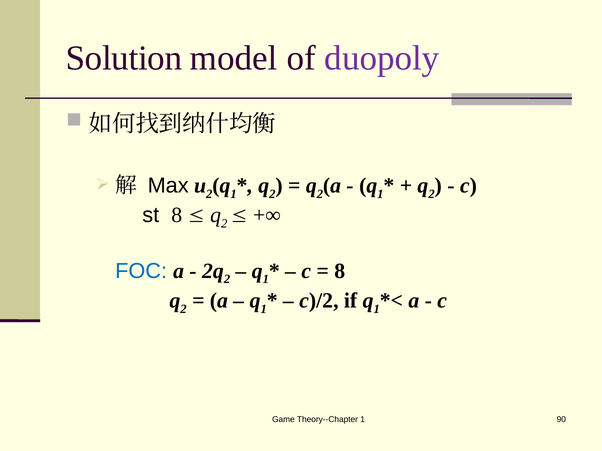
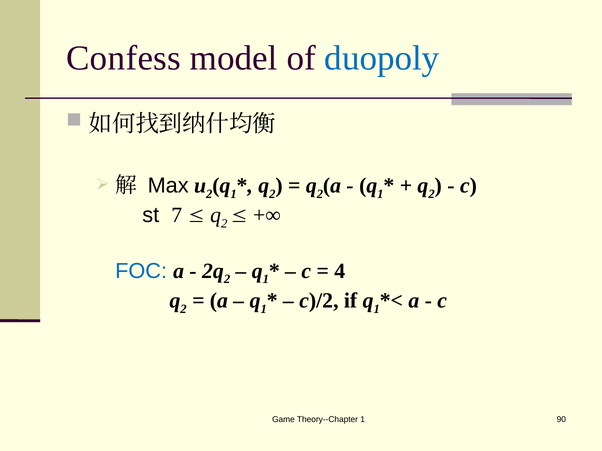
Solution: Solution -> Confess
duopoly colour: purple -> blue
st 8: 8 -> 7
8 at (340, 271): 8 -> 4
